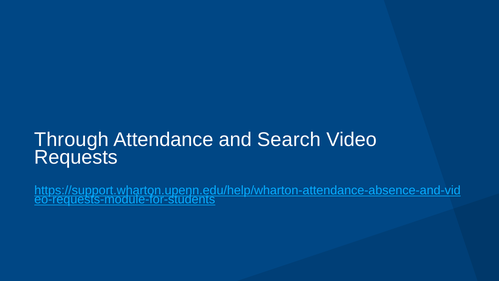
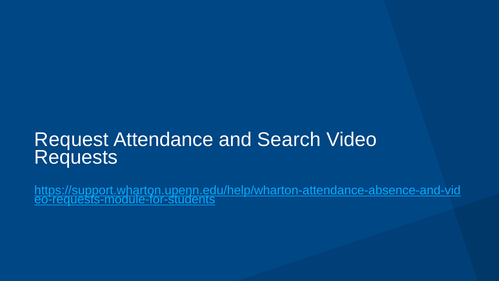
Through: Through -> Request
